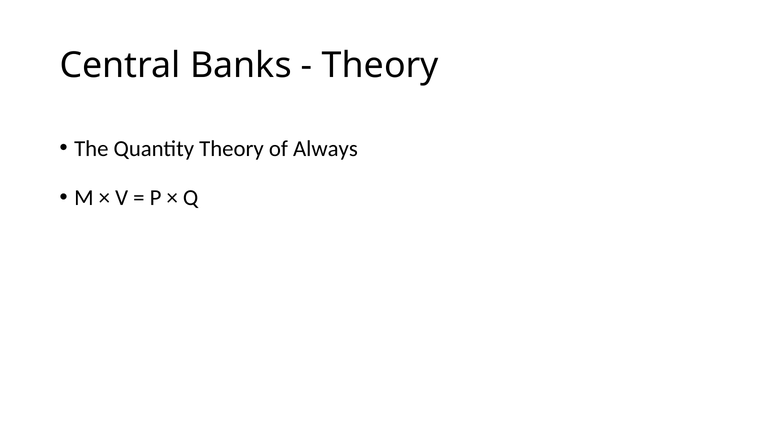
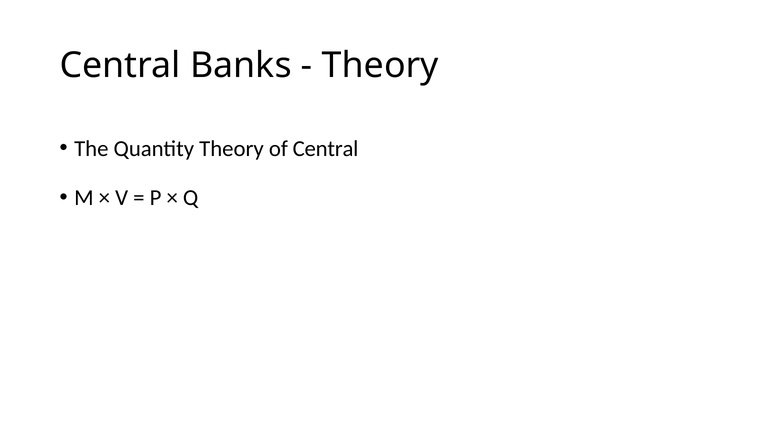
of Always: Always -> Central
